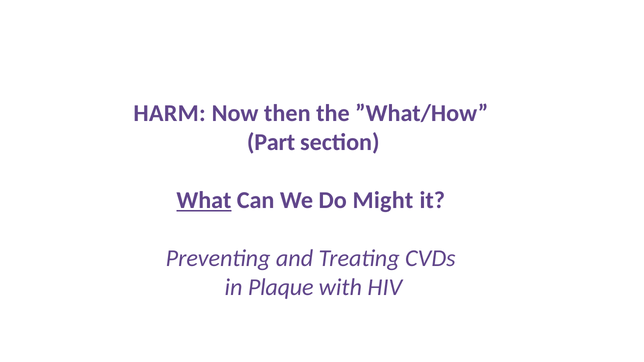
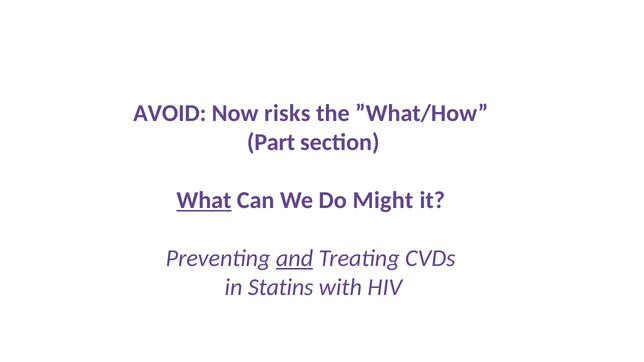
HARM: HARM -> AVOID
then: then -> risks
and underline: none -> present
Plaque: Plaque -> Statins
